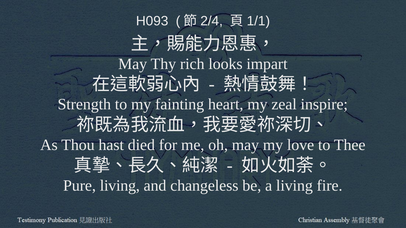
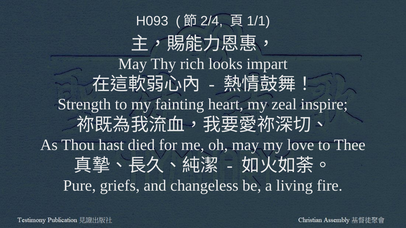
Pure living: living -> griefs
